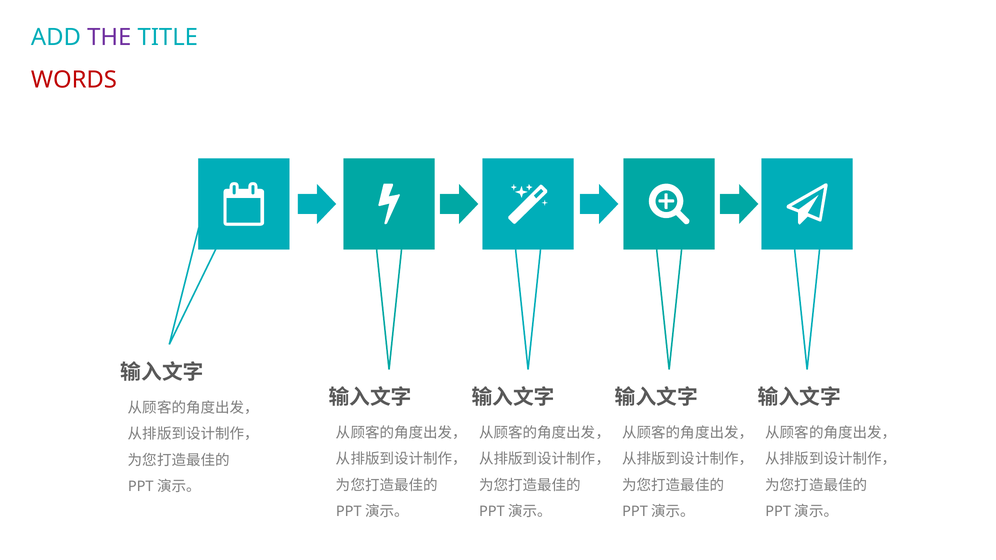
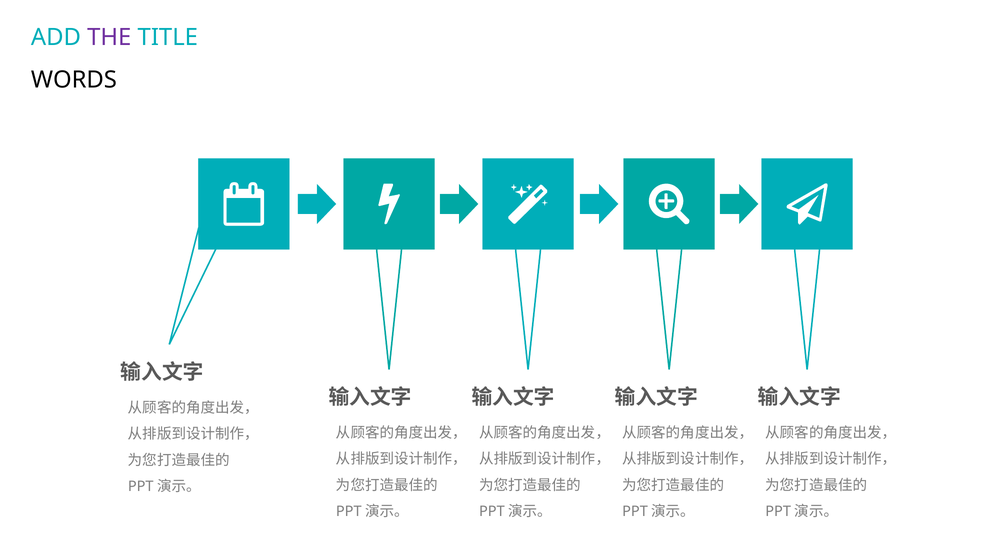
WORDS colour: red -> black
